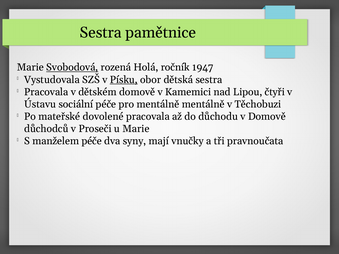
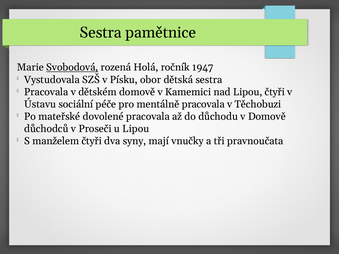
Písku underline: present -> none
mentálně mentálně: mentálně -> pracovala
u Marie: Marie -> Lipou
manželem péče: péče -> čtyři
